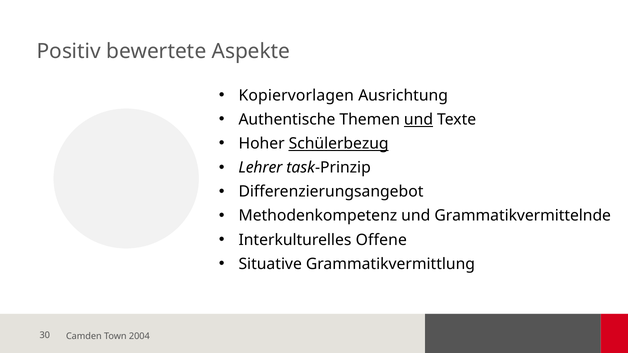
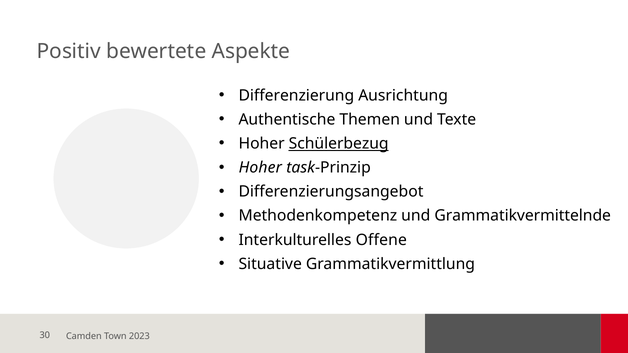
Kopiervorlagen: Kopiervorlagen -> Differenzierung
und at (419, 120) underline: present -> none
Lehrer at (260, 168): Lehrer -> Hoher
2004: 2004 -> 2023
